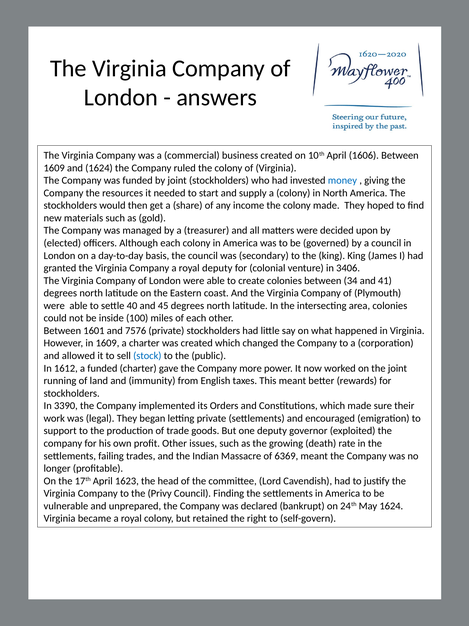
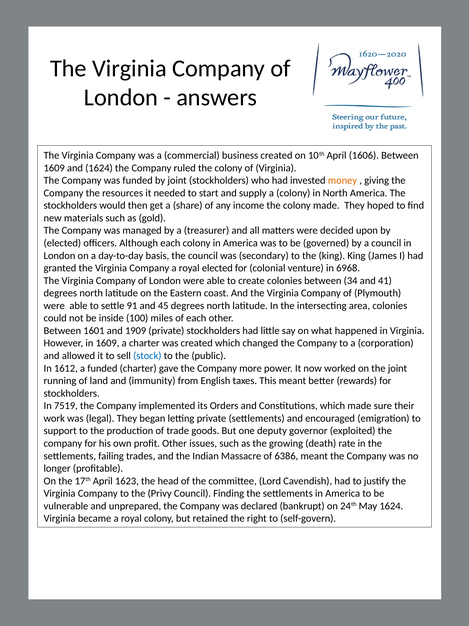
money colour: blue -> orange
royal deputy: deputy -> elected
3406: 3406 -> 6968
40: 40 -> 91
7576: 7576 -> 1909
3390: 3390 -> 7519
6369: 6369 -> 6386
